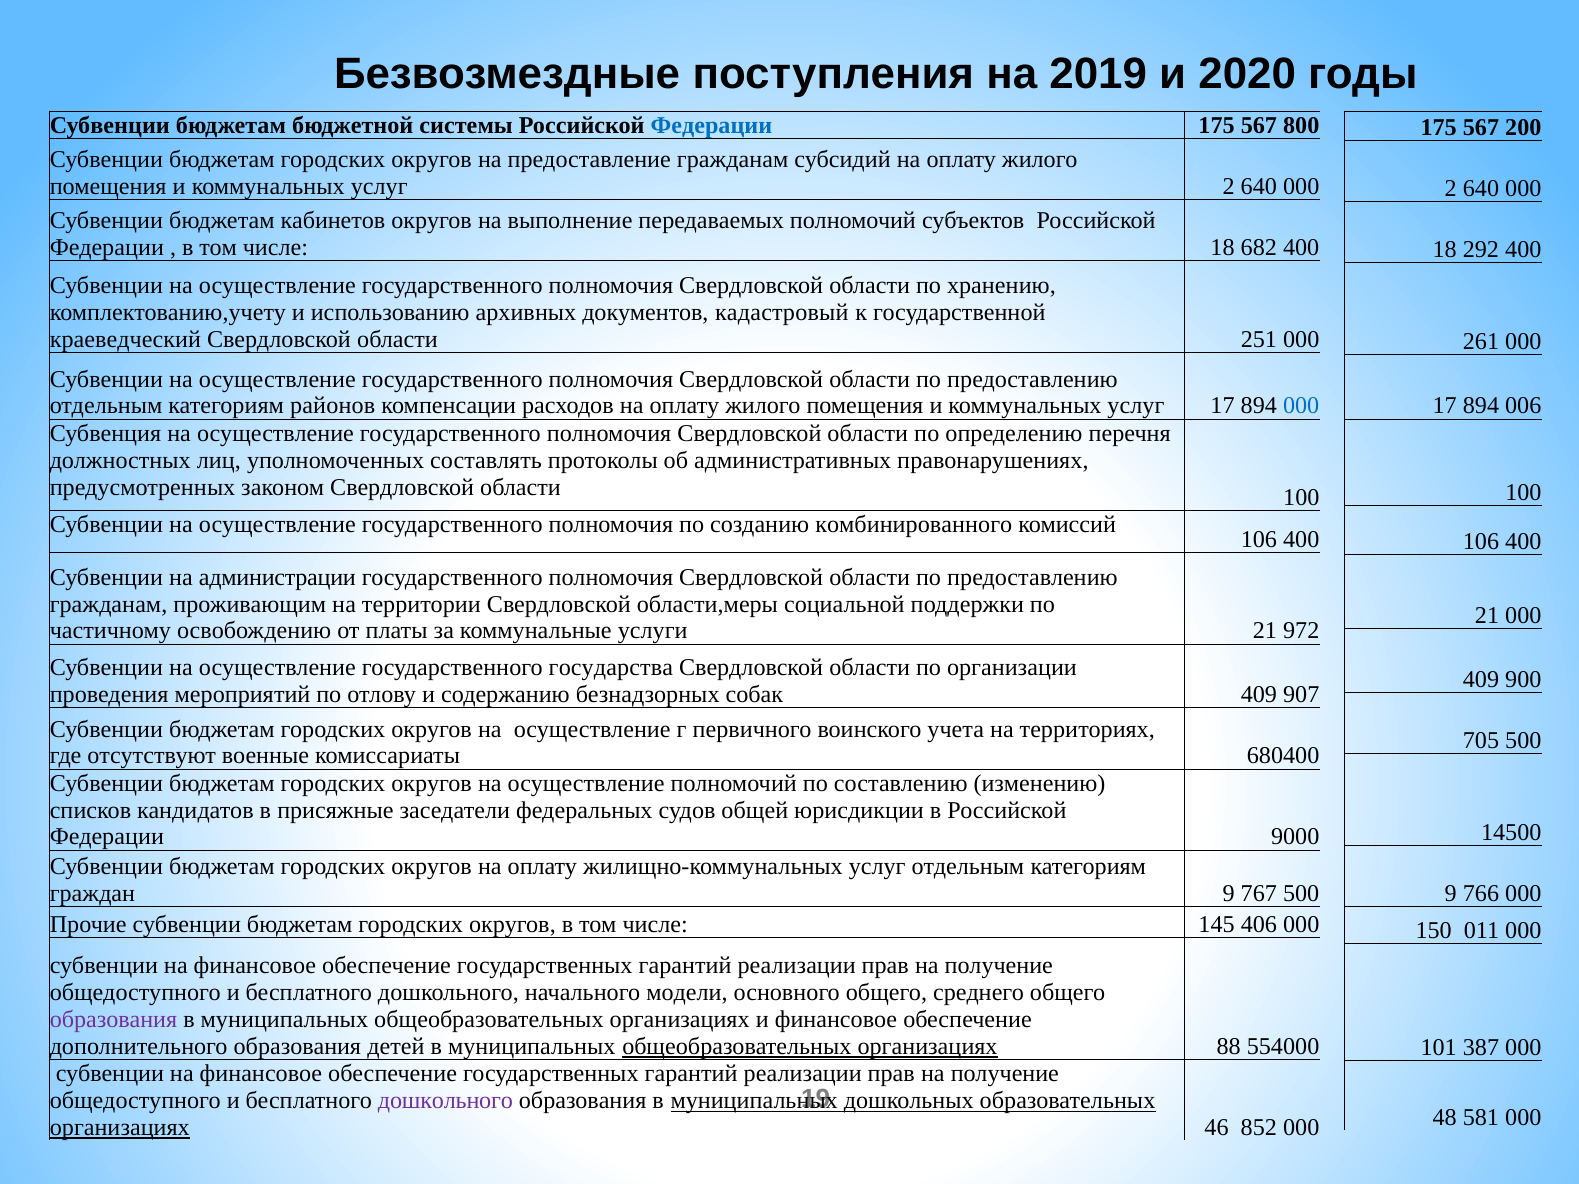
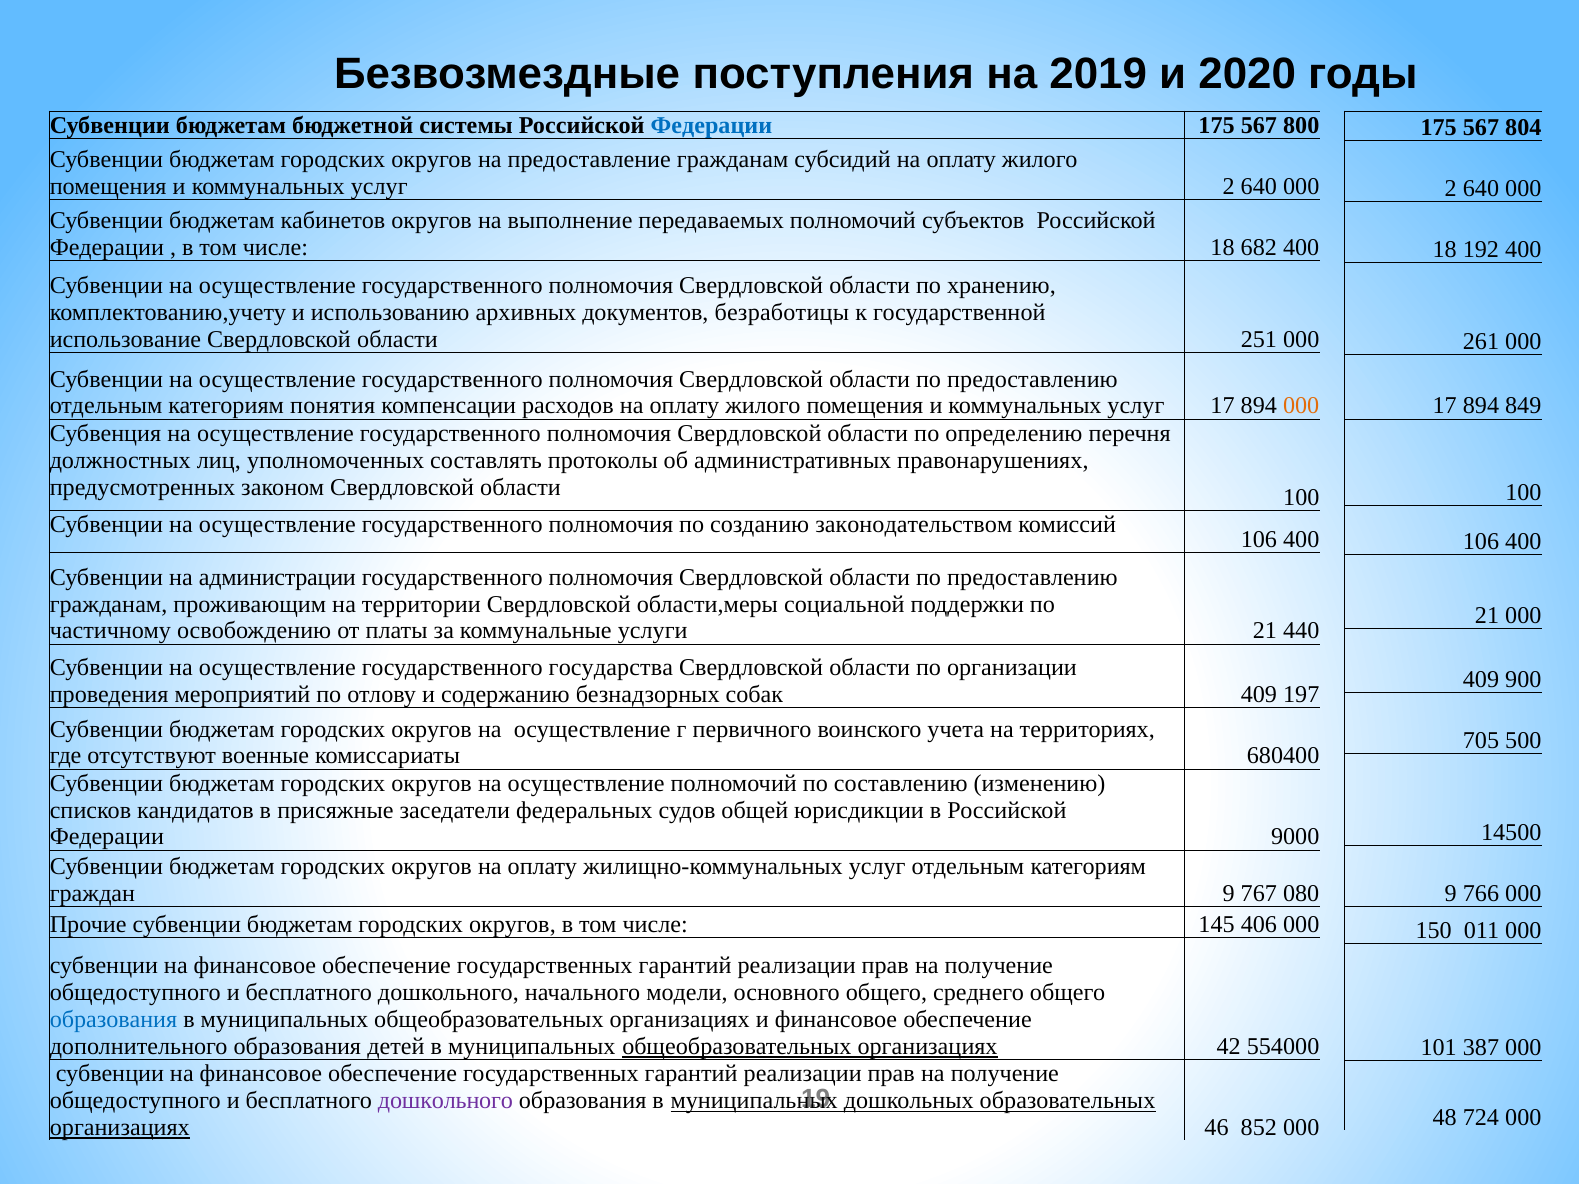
200: 200 -> 804
292: 292 -> 192
кадастровый: кадастровый -> безработицы
краеведческий: краеведческий -> использование
районов: районов -> понятия
000 at (1301, 406) colour: blue -> orange
006: 006 -> 849
комбинированного: комбинированного -> законодательством
972: 972 -> 440
907: 907 -> 197
767 500: 500 -> 080
образования at (113, 1020) colour: purple -> blue
88: 88 -> 42
581: 581 -> 724
